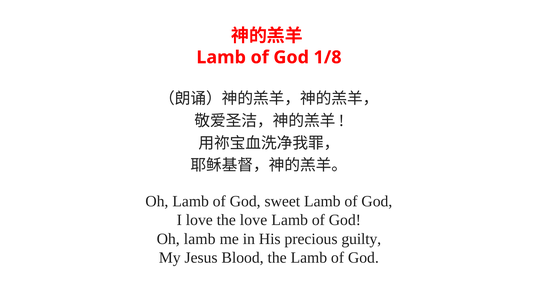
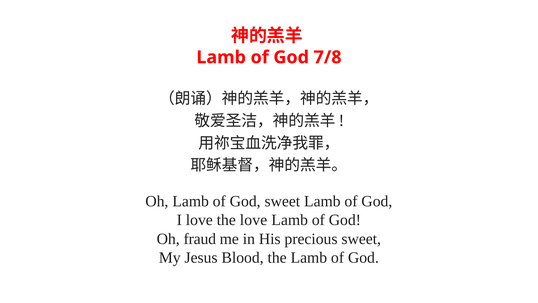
1/8: 1/8 -> 7/8
lamb at (200, 239): lamb -> fraud
precious guilty: guilty -> sweet
